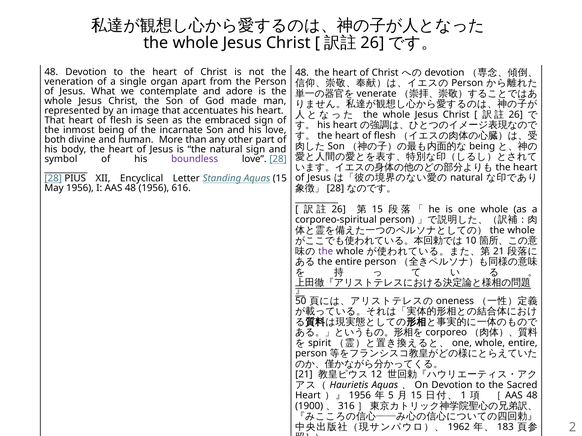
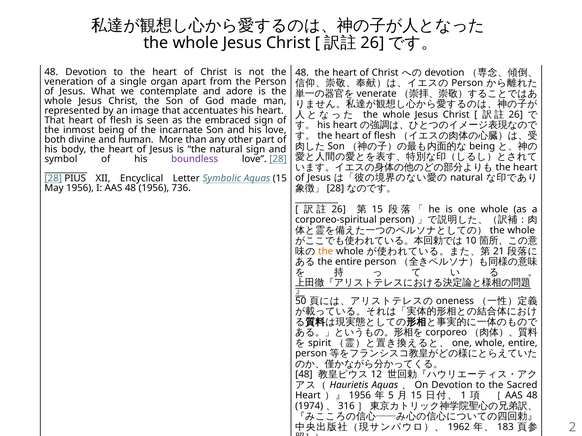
Standing: Standing -> Symbolic
616: 616 -> 736
the at (326, 251) colour: purple -> orange
21 at (304, 375): 21 -> 48
1900: 1900 -> 1974
